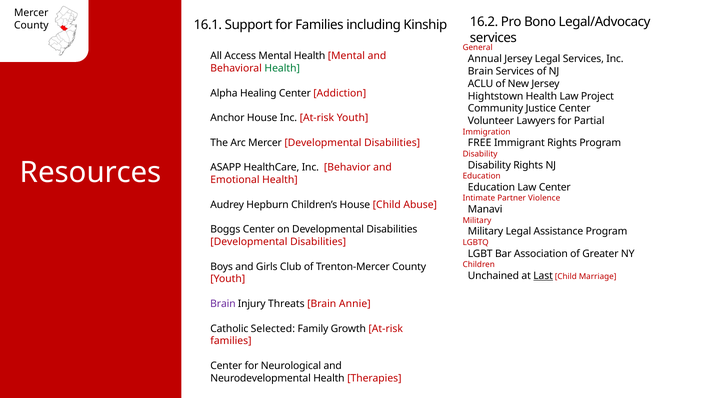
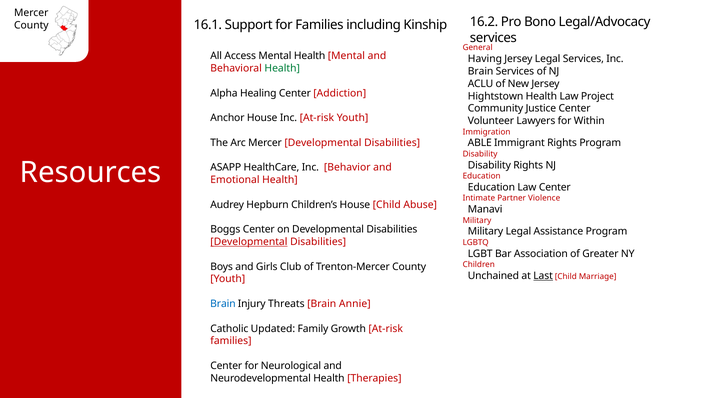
Annual: Annual -> Having
Partial: Partial -> Within
FREE: FREE -> ABLE
Developmental at (249, 242) underline: none -> present
Brain at (223, 304) colour: purple -> blue
Selected: Selected -> Updated
